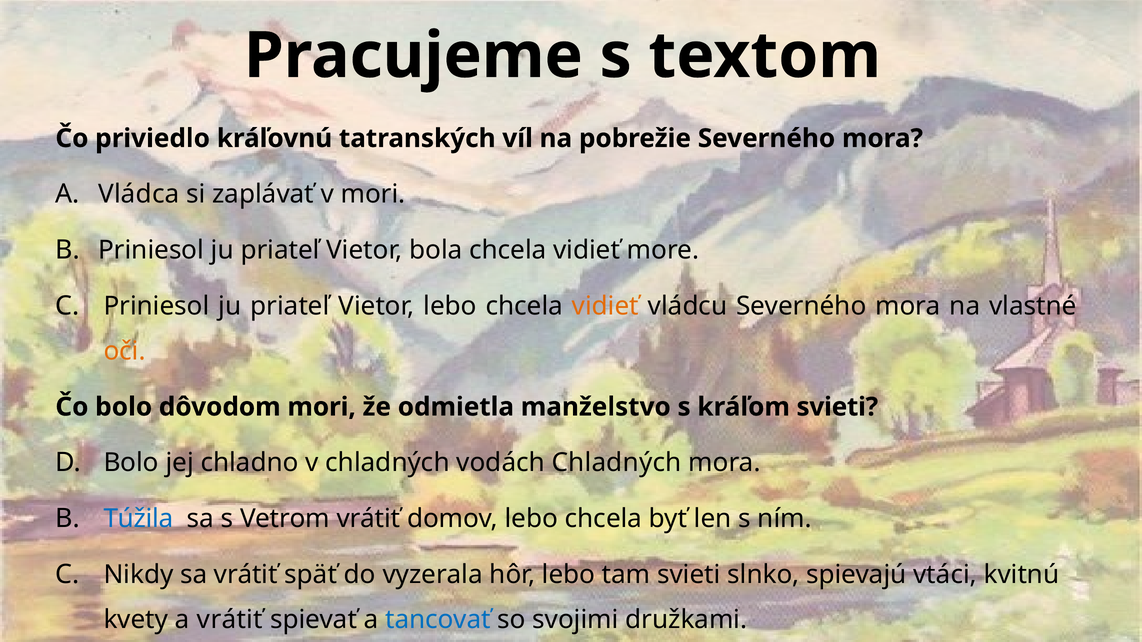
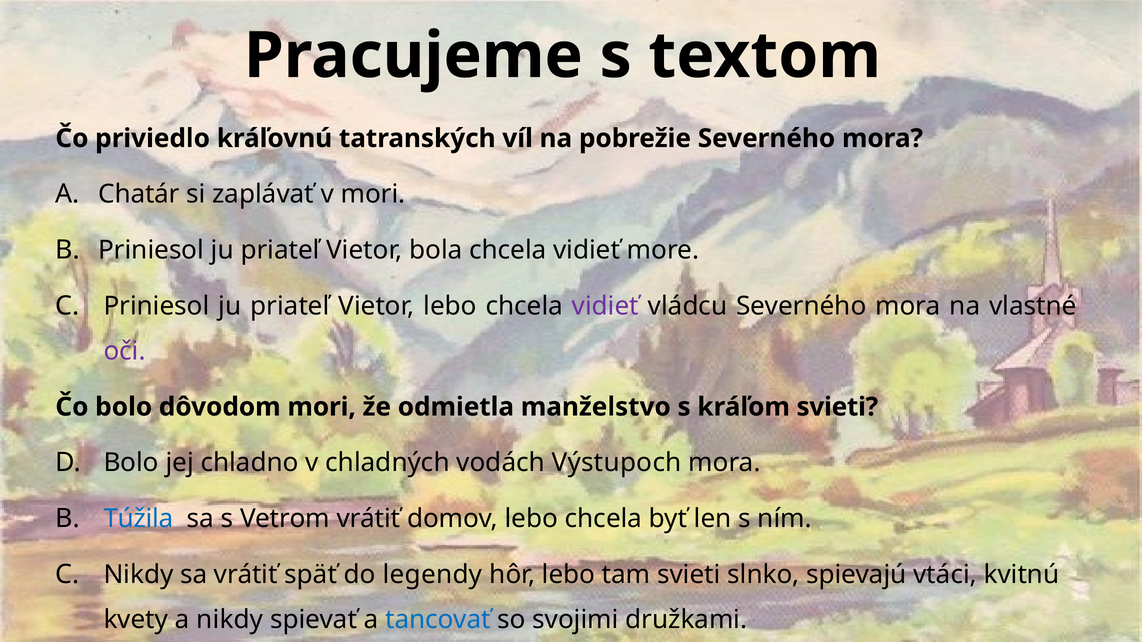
Vládca: Vládca -> Chatár
vidieť at (605, 306) colour: orange -> purple
oči colour: orange -> purple
vodách Chladných: Chladných -> Výstupoch
vyzerala: vyzerala -> legendy
a vrátiť: vrátiť -> nikdy
